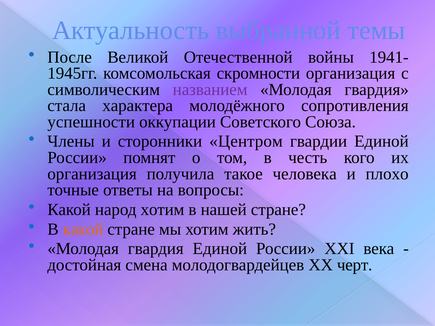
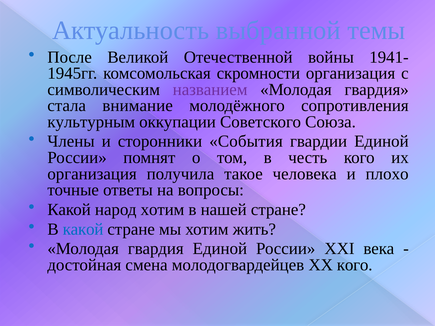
характера: характера -> внимание
успешности: успешности -> культурным
Центром: Центром -> События
какой at (83, 229) colour: orange -> blue
XX черт: черт -> кого
